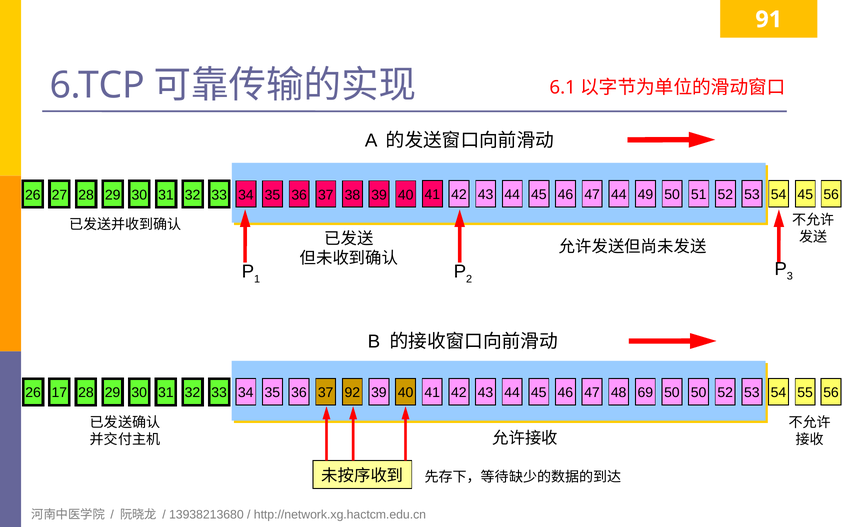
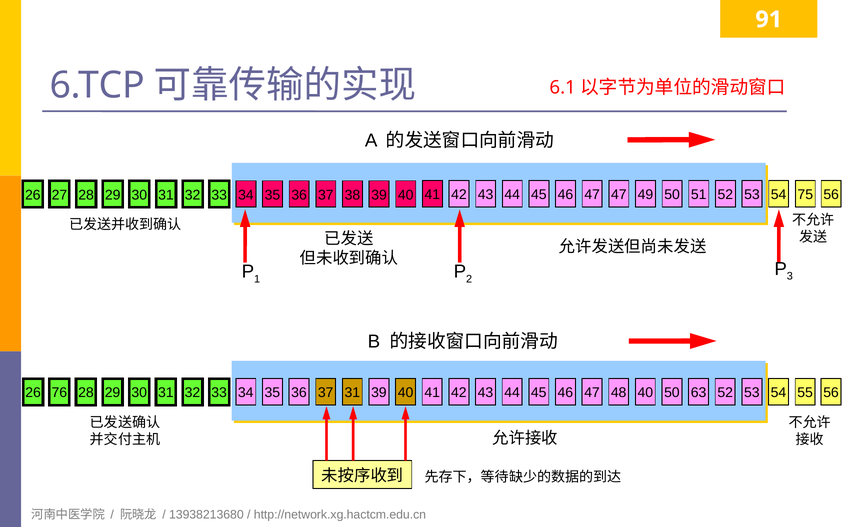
47 44: 44 -> 47
54 45: 45 -> 75
17: 17 -> 76
37 92: 92 -> 31
48 69: 69 -> 40
50 50: 50 -> 63
